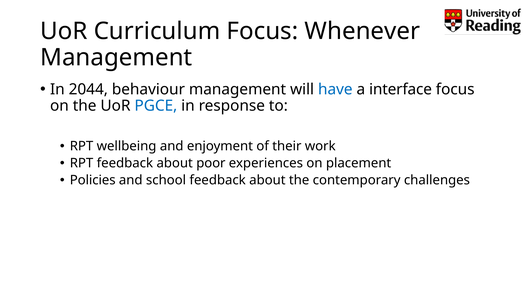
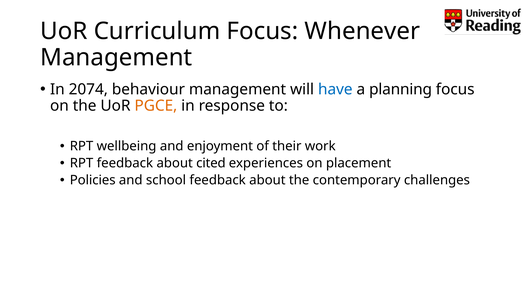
2044: 2044 -> 2074
interface: interface -> planning
PGCE colour: blue -> orange
poor: poor -> cited
